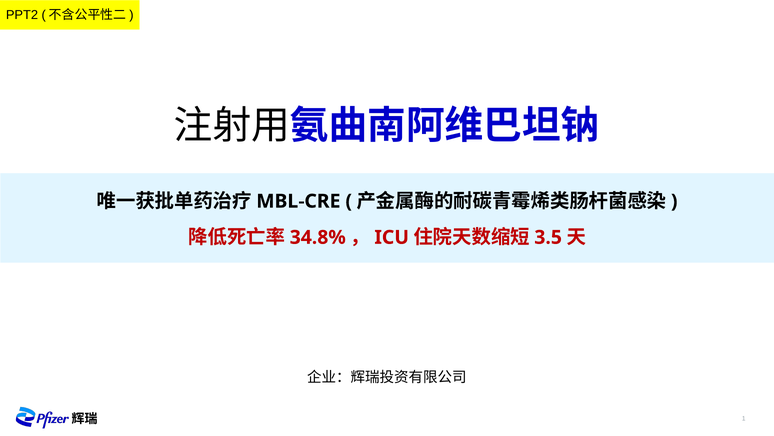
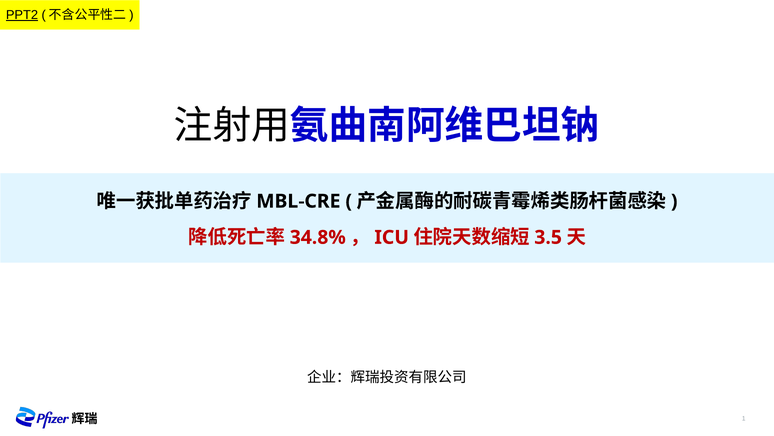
PPT2 underline: none -> present
